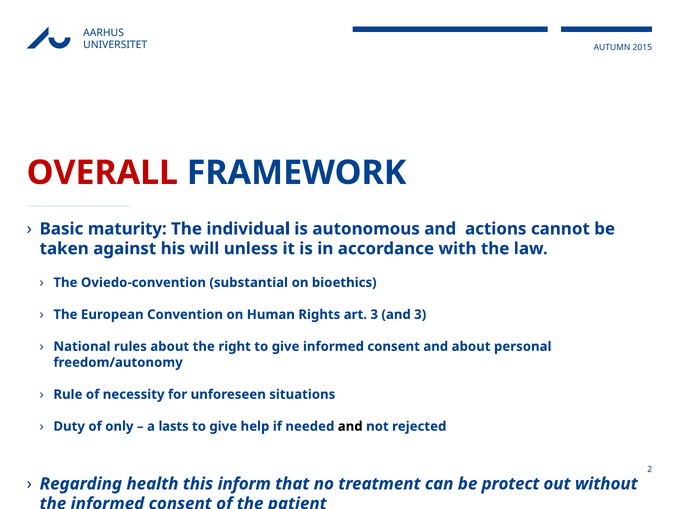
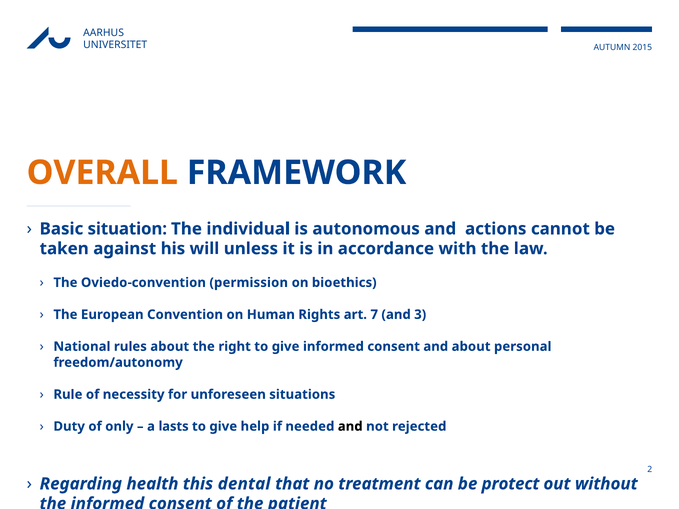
OVERALL colour: red -> orange
maturity: maturity -> situation
substantial: substantial -> permission
art 3: 3 -> 7
inform: inform -> dental
